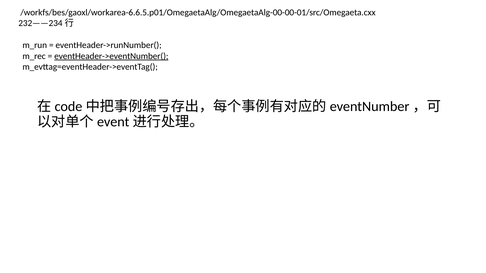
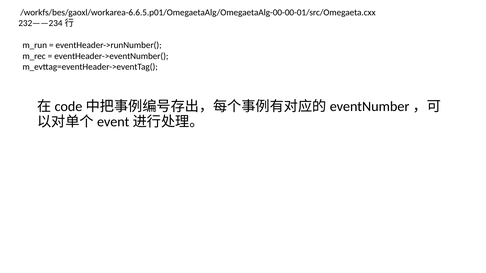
eventHeader->eventNumber( underline: present -> none
